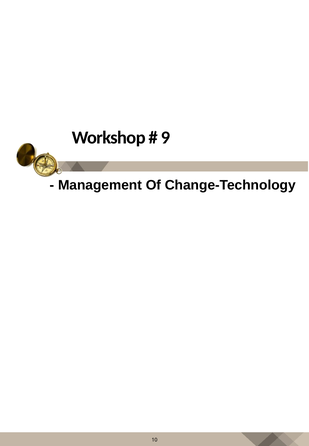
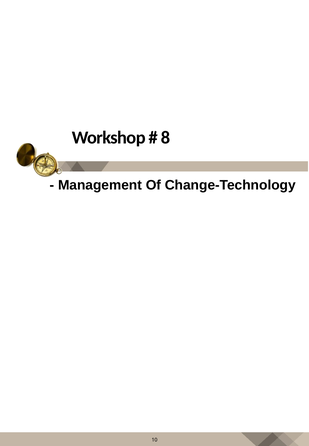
9: 9 -> 8
